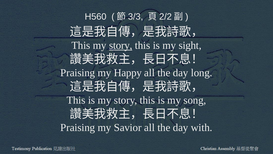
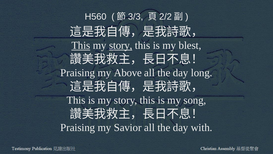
This at (81, 45) underline: none -> present
sight: sight -> blest
Happy: Happy -> Above
